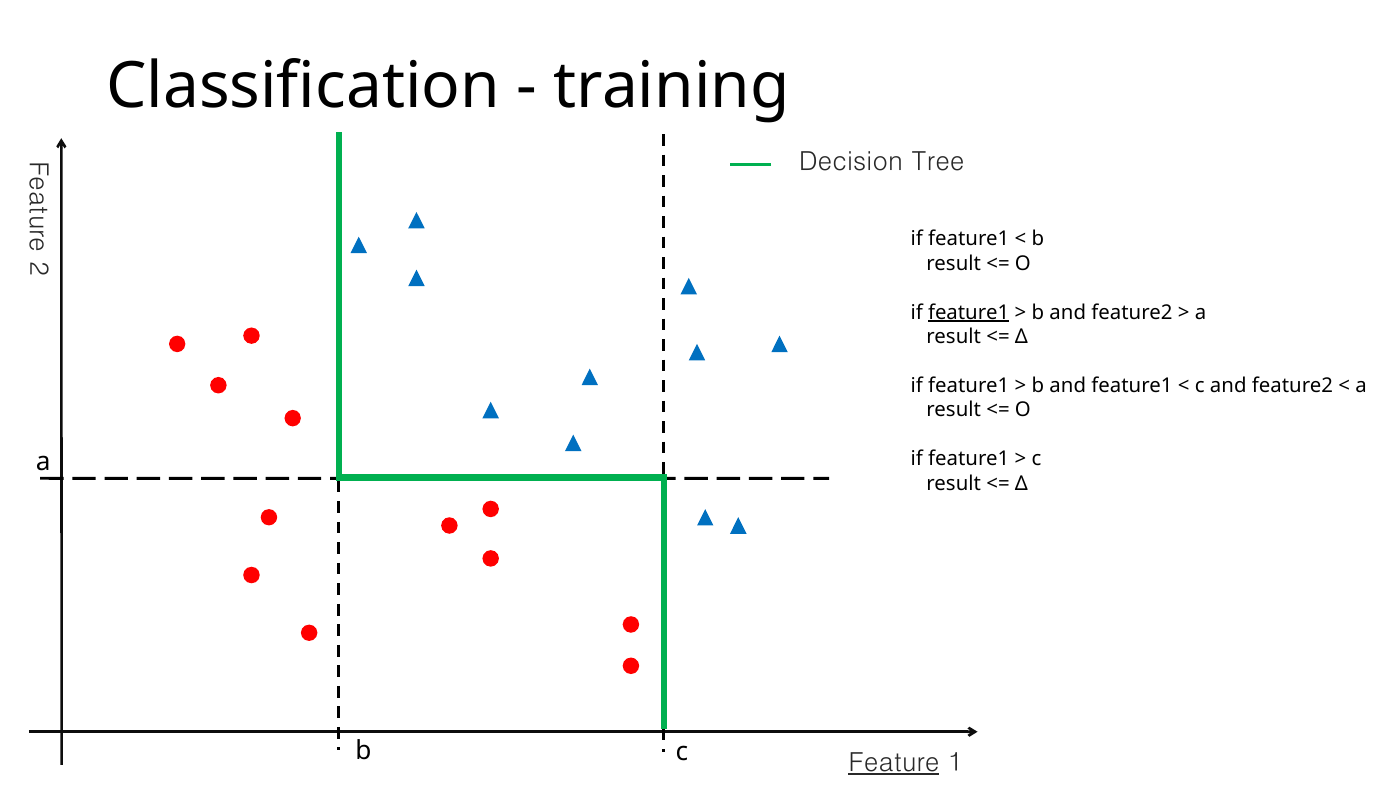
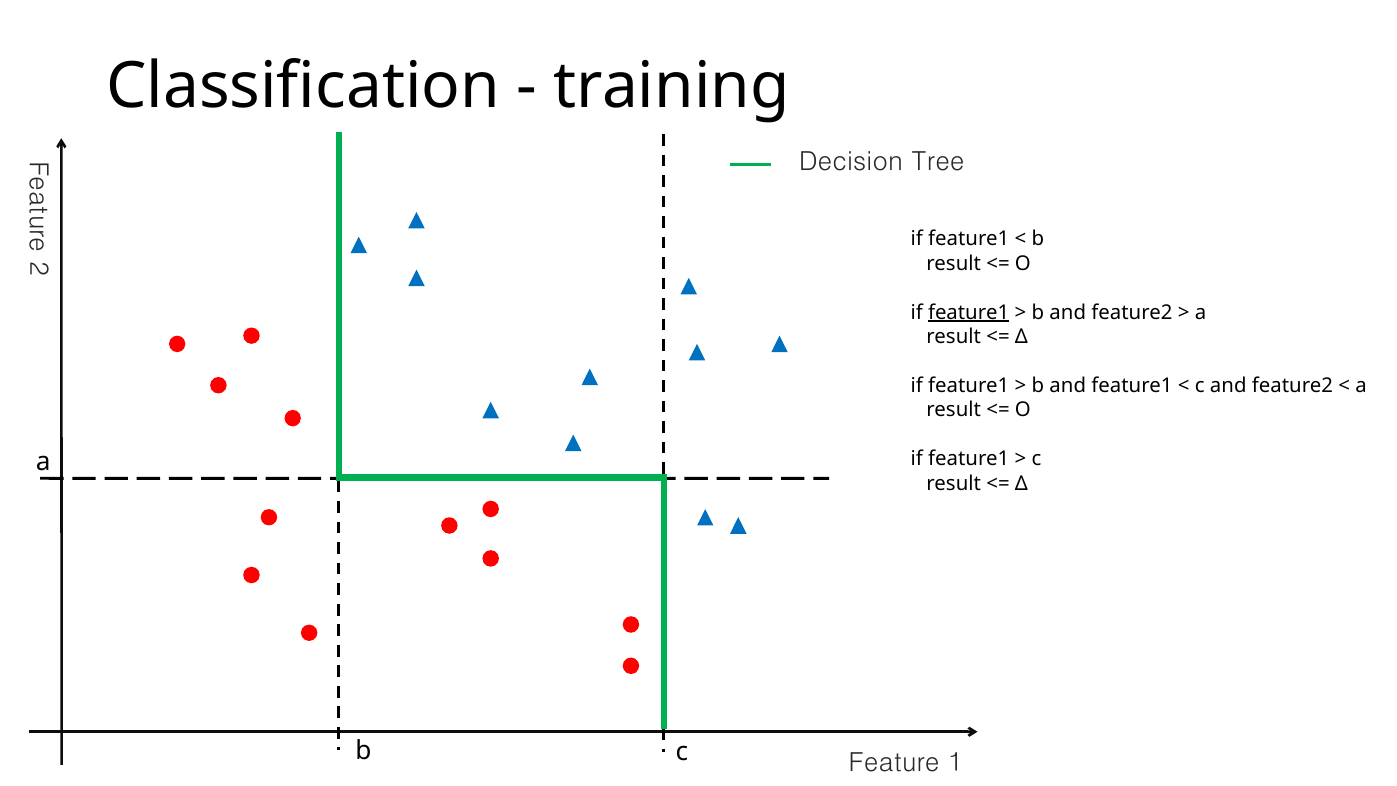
Feature underline: present -> none
